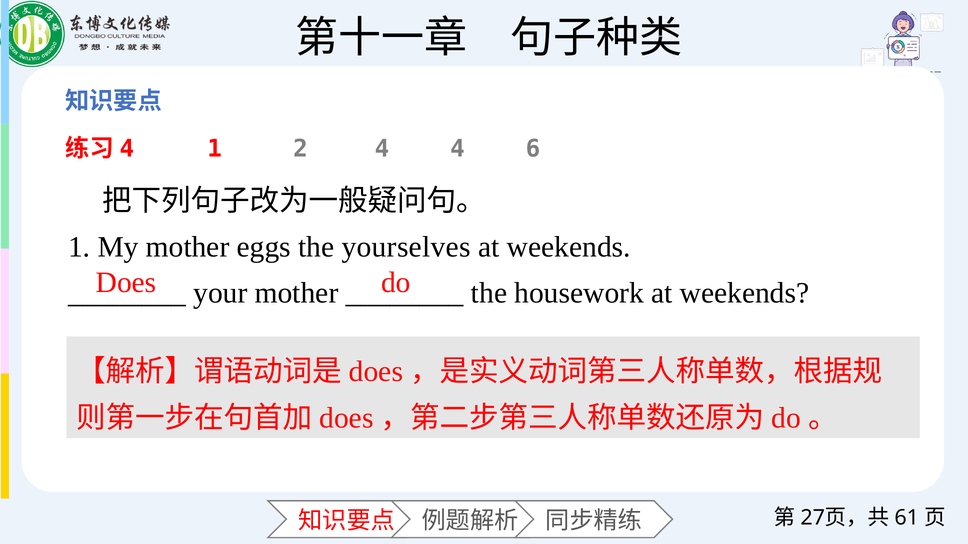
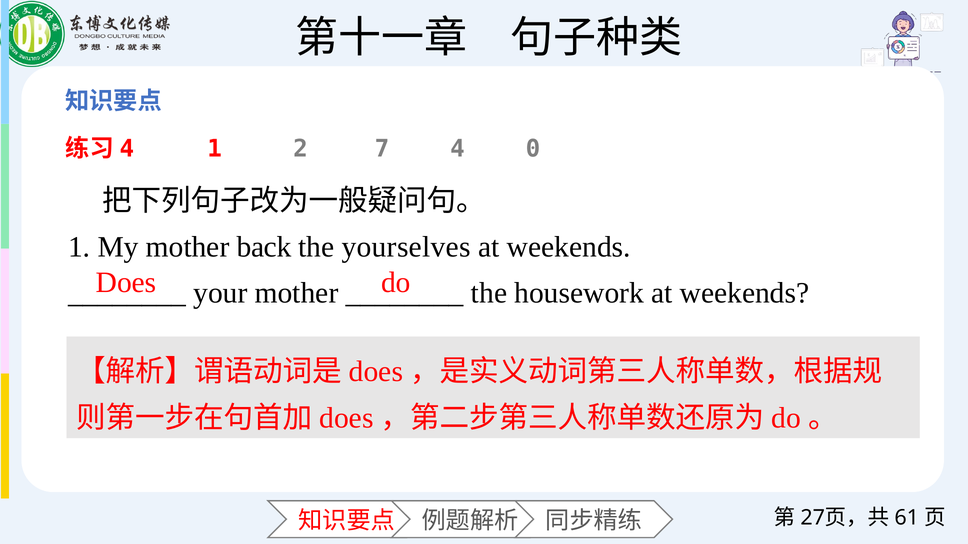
2 4: 4 -> 7
6: 6 -> 0
eggs: eggs -> back
